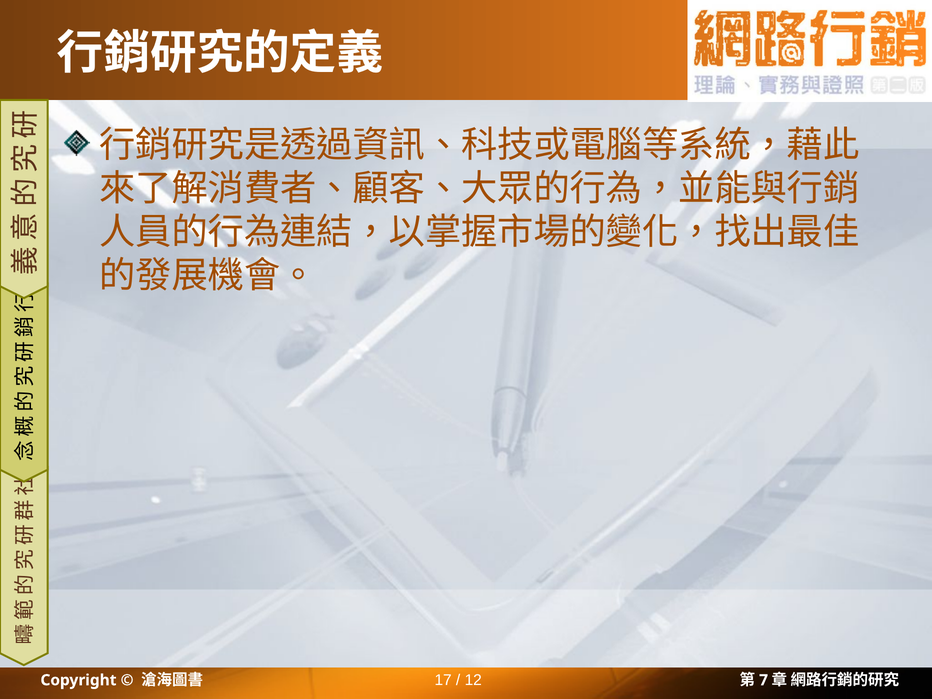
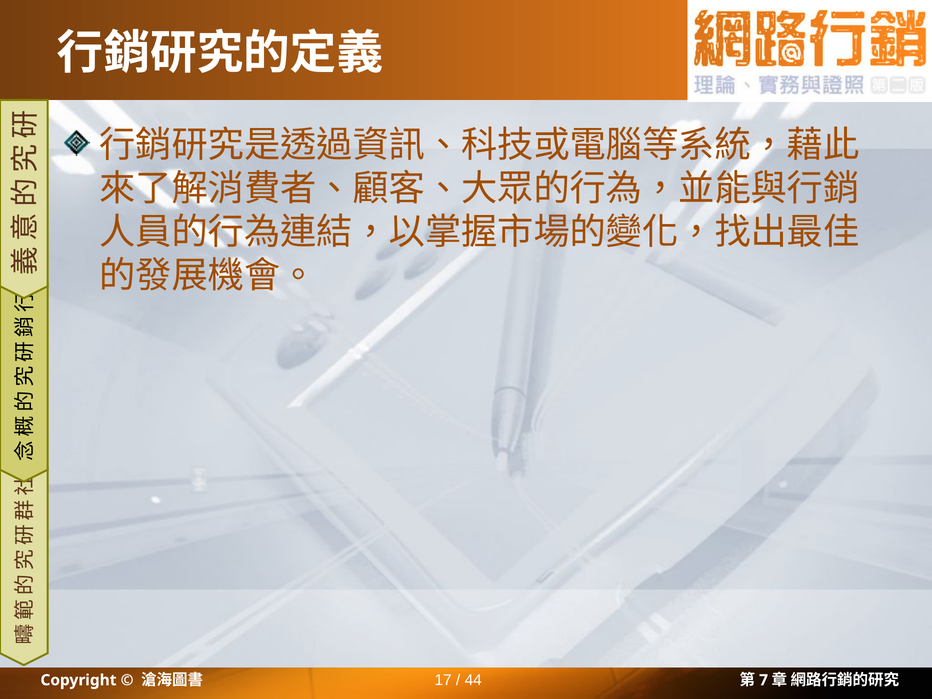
12: 12 -> 44
